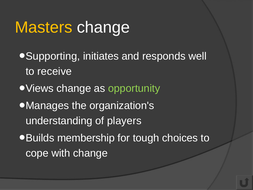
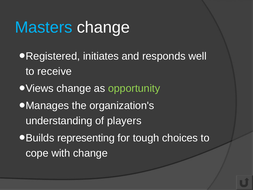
Masters colour: yellow -> light blue
Supporting: Supporting -> Registered
membership: membership -> representing
